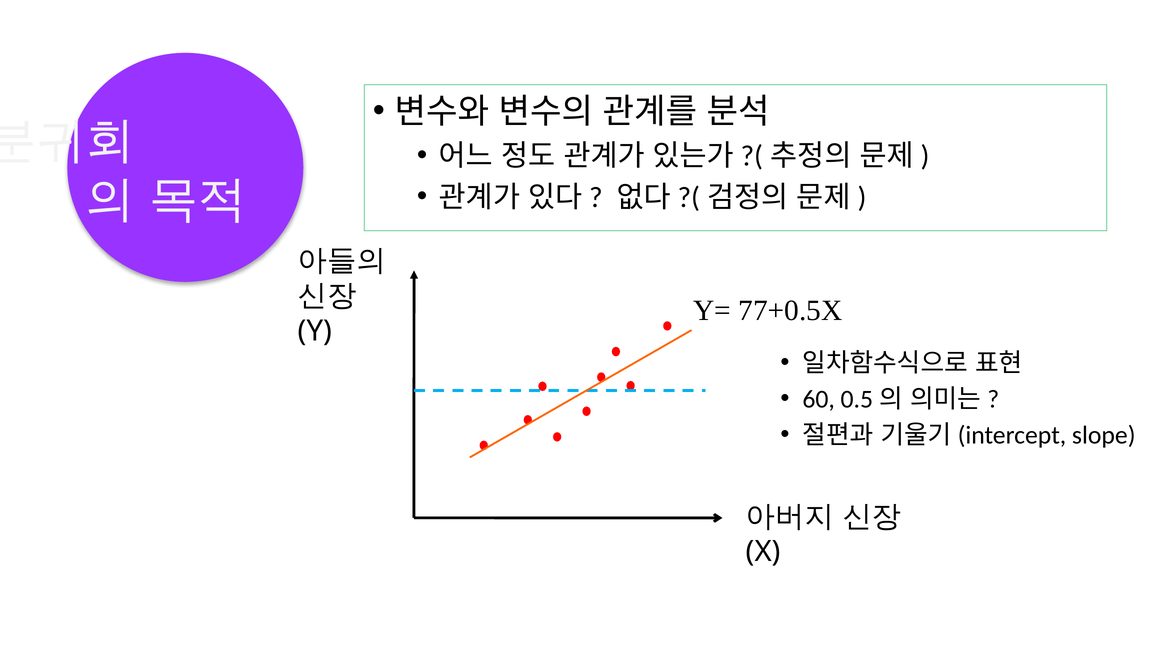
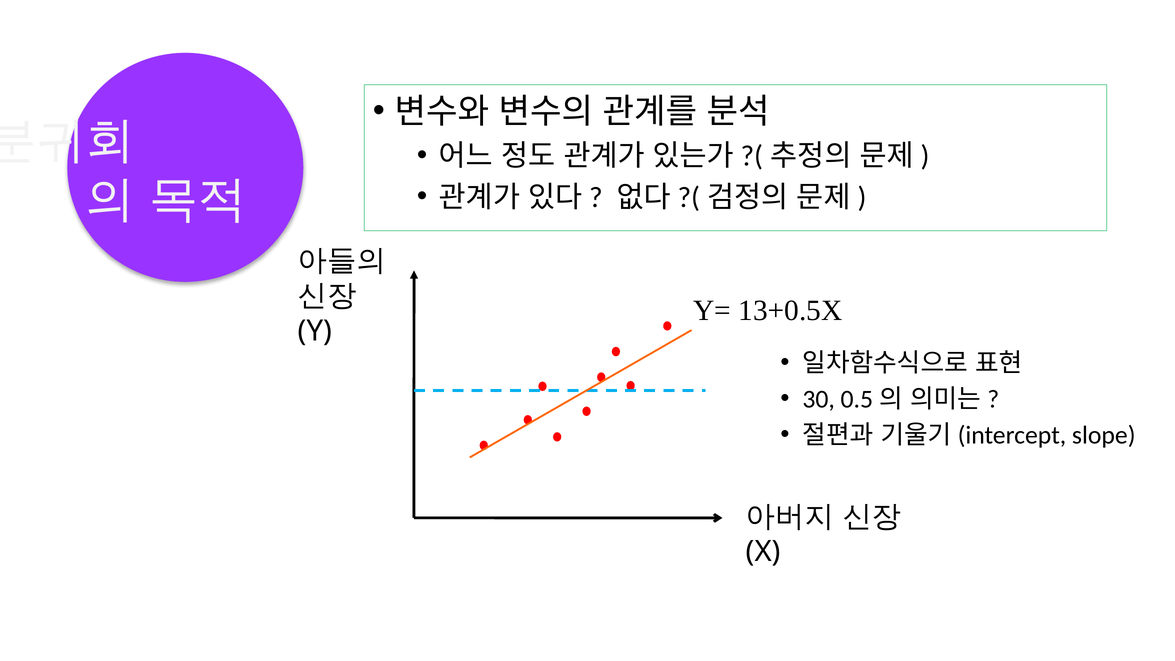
77+0.5X: 77+0.5X -> 13+0.5X
60: 60 -> 30
